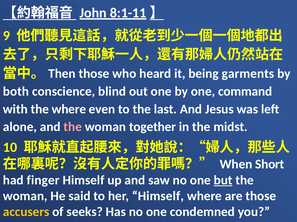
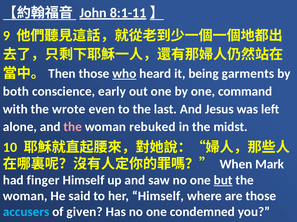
who underline: none -> present
blind: blind -> early
the where: where -> wrote
together: together -> rebuked
Short: Short -> Mark
accusers colour: yellow -> light blue
seeks: seeks -> given
